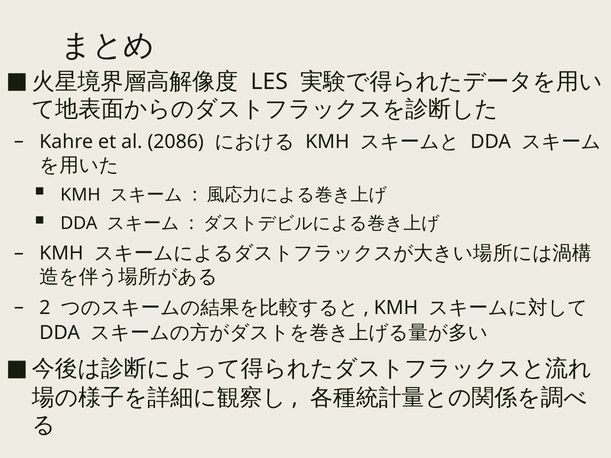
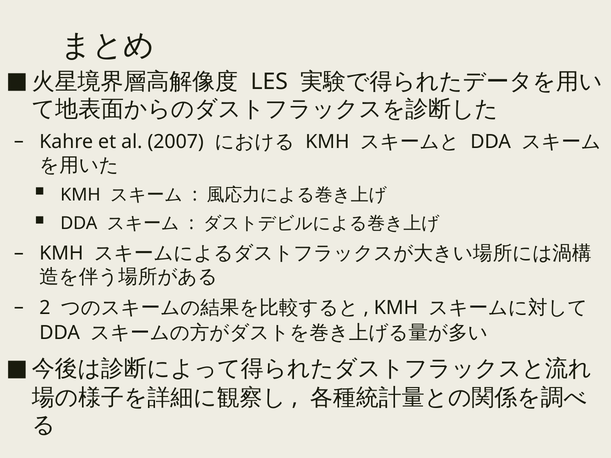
2086: 2086 -> 2007
